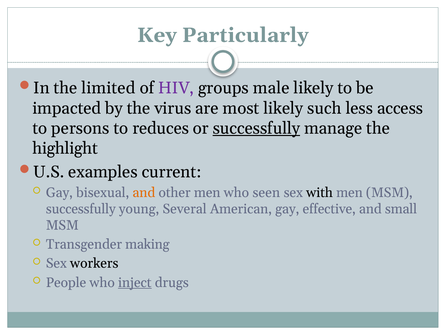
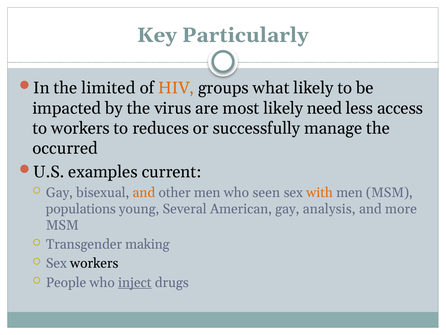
HIV colour: purple -> orange
male: male -> what
such: such -> need
to persons: persons -> workers
successfully at (256, 128) underline: present -> none
highlight: highlight -> occurred
with colour: black -> orange
successfully at (81, 209): successfully -> populations
effective: effective -> analysis
small: small -> more
